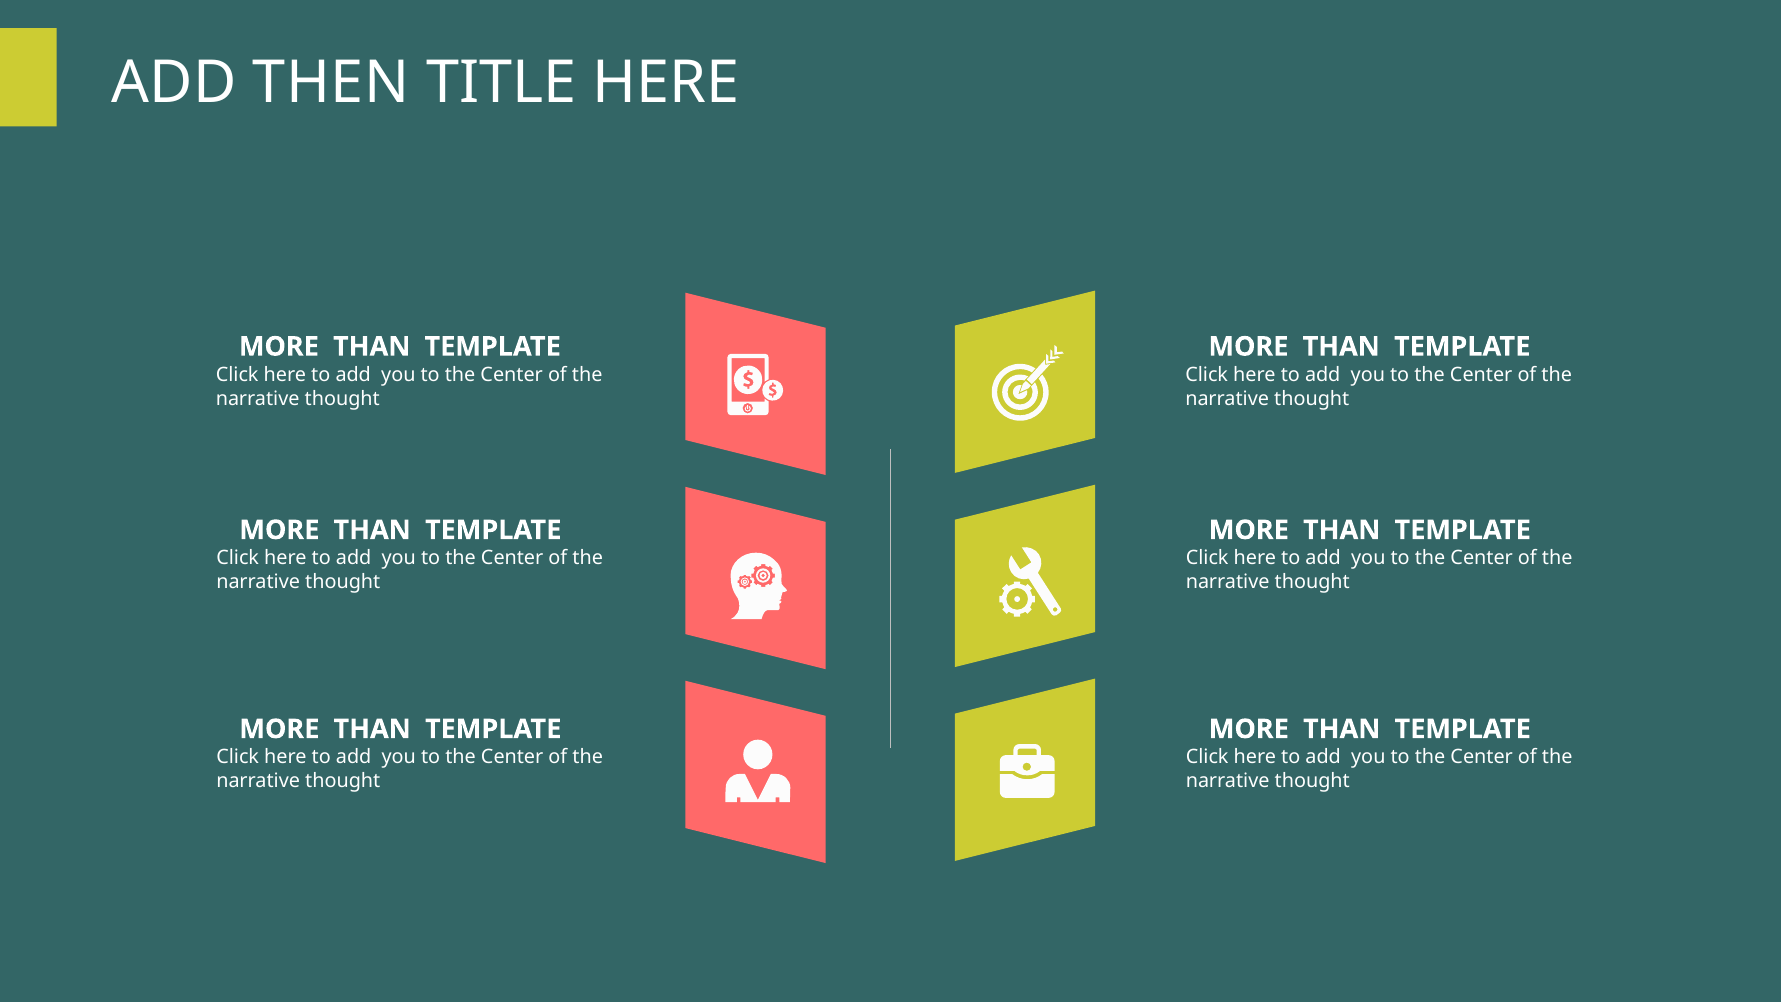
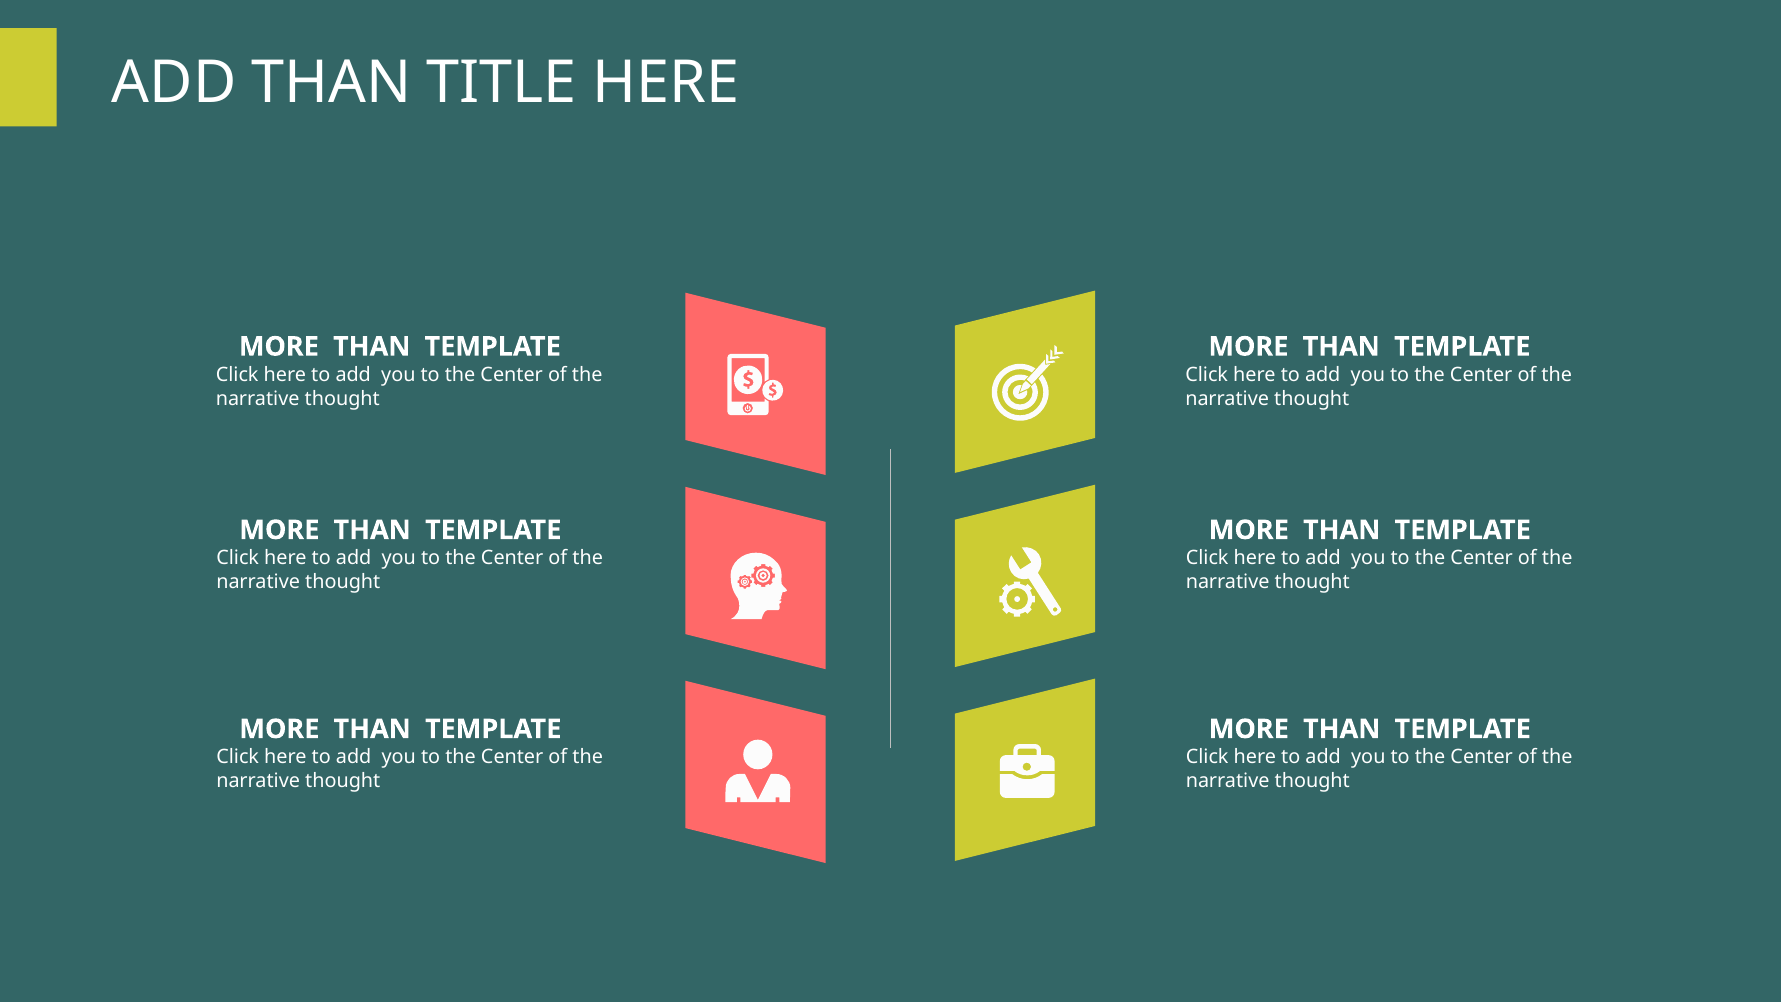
ADD THEN: THEN -> THAN
